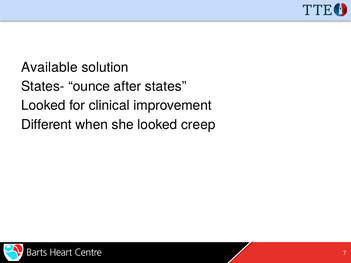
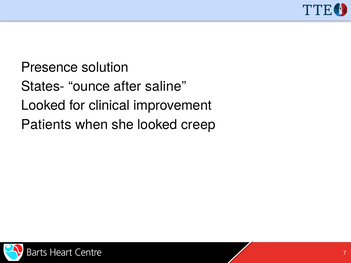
Available: Available -> Presence
states: states -> saline
Different: Different -> Patients
